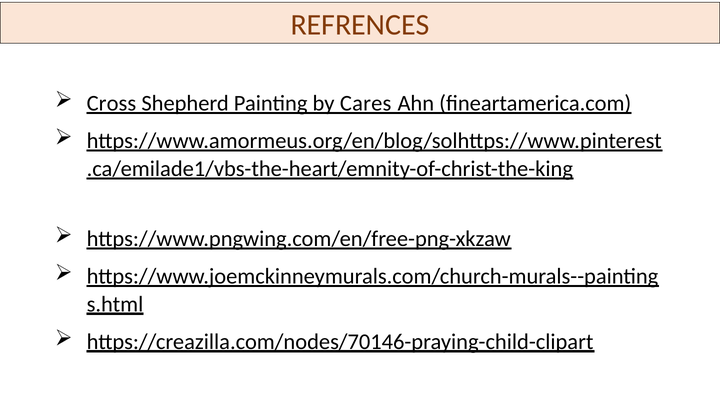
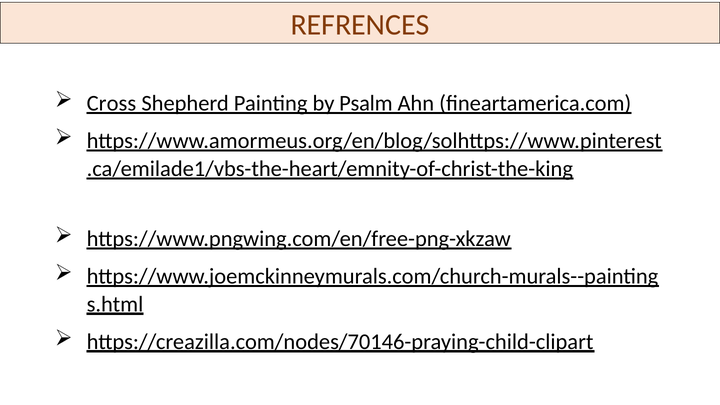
Cares: Cares -> Psalm
